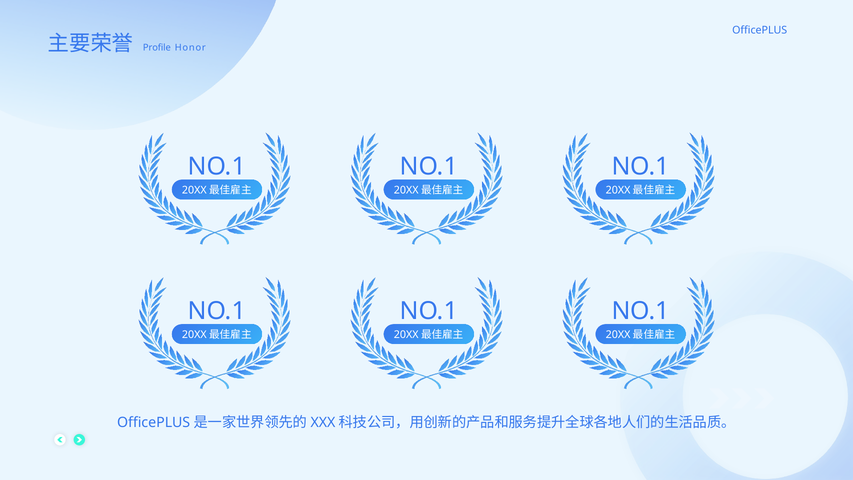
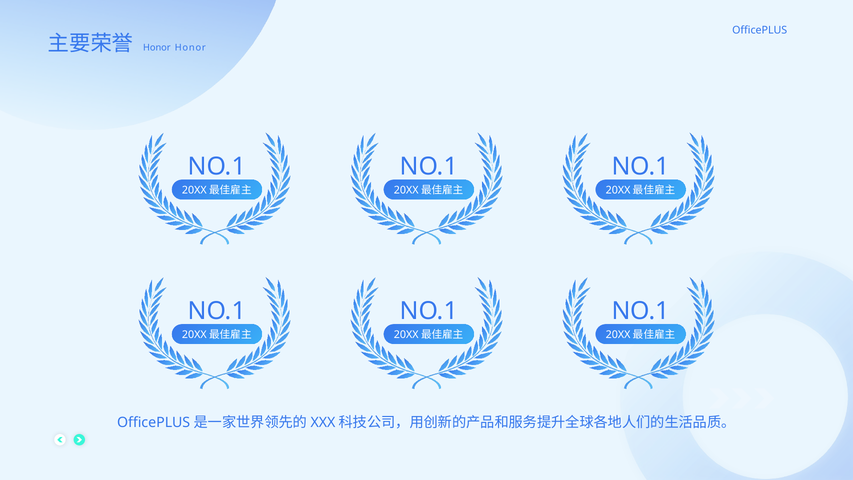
Profile at (157, 48): Profile -> Honor
